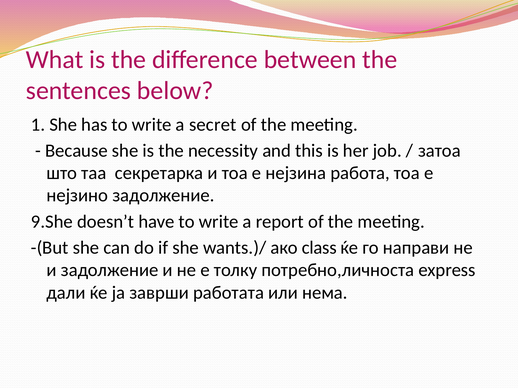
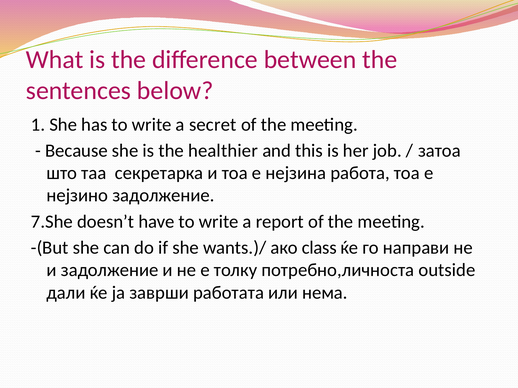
necessity: necessity -> healthier
9.She: 9.She -> 7.She
express: express -> outside
